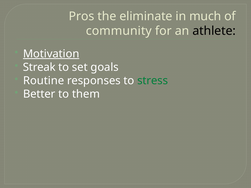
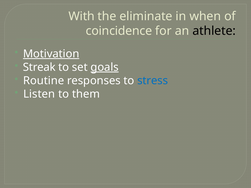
Pros: Pros -> With
much: much -> when
community: community -> coincidence
goals underline: none -> present
stress colour: green -> blue
Better: Better -> Listen
